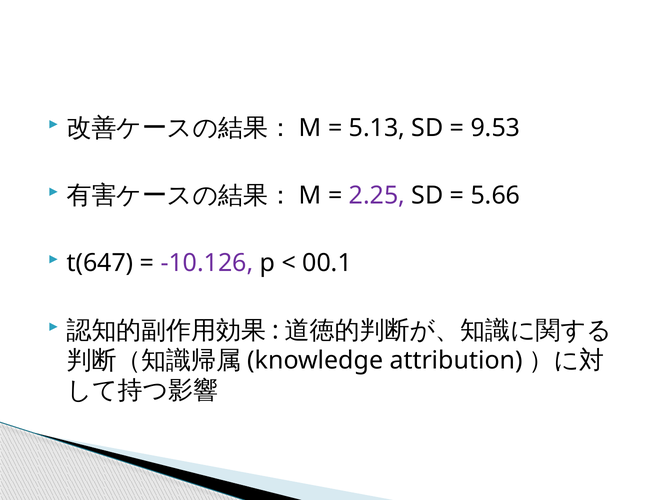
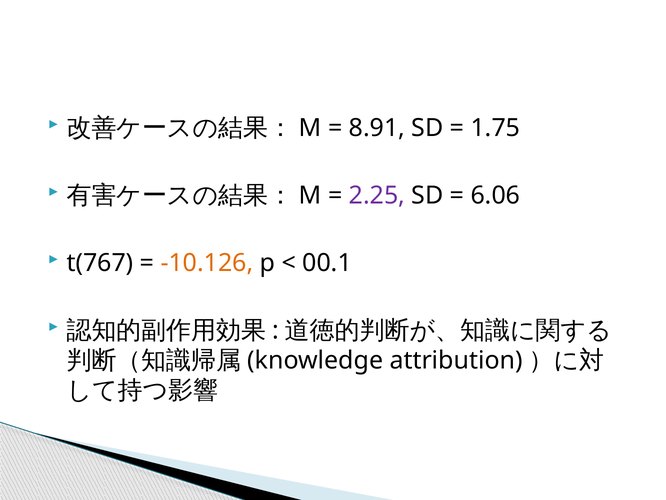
5.13: 5.13 -> 8.91
9.53: 9.53 -> 1.75
5.66: 5.66 -> 6.06
t(647: t(647 -> t(767
-10.126 colour: purple -> orange
